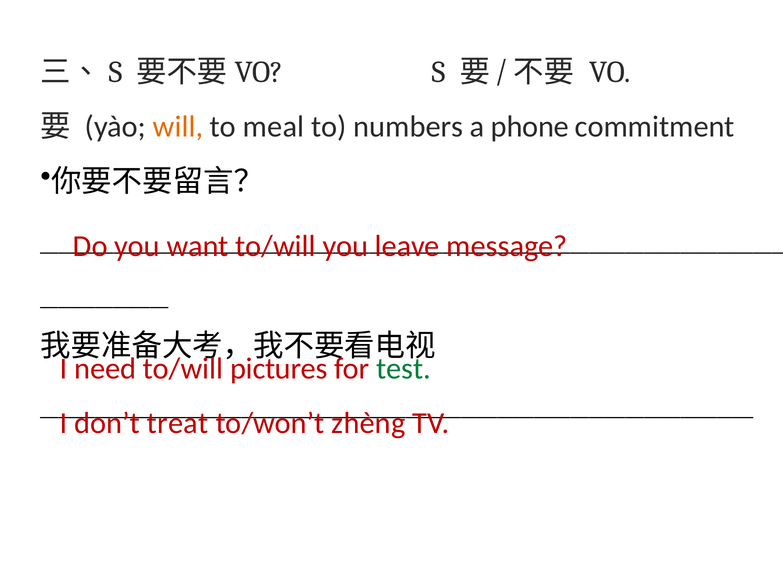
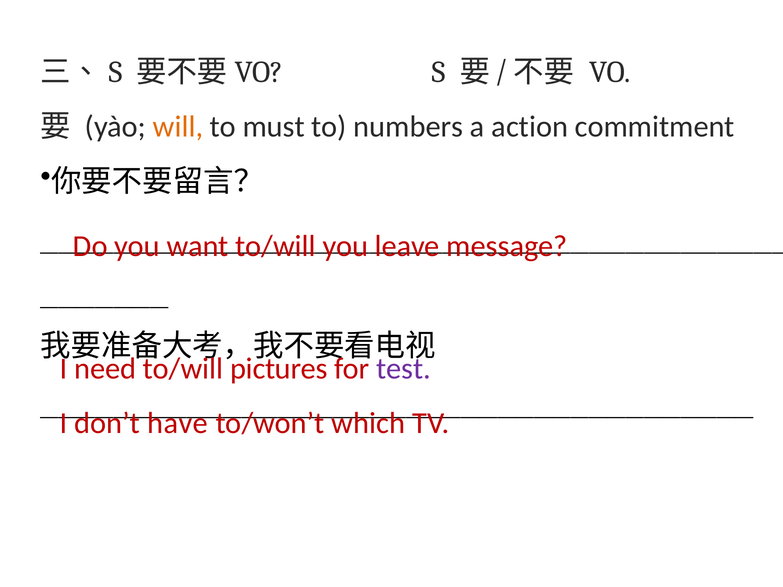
meal: meal -> must
phone: phone -> action
test colour: green -> purple
treat: treat -> have
zhèng: zhèng -> which
